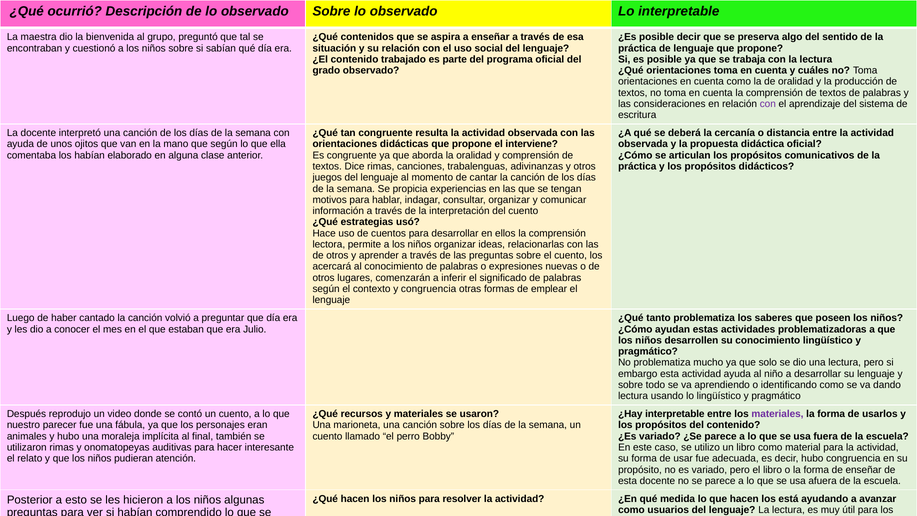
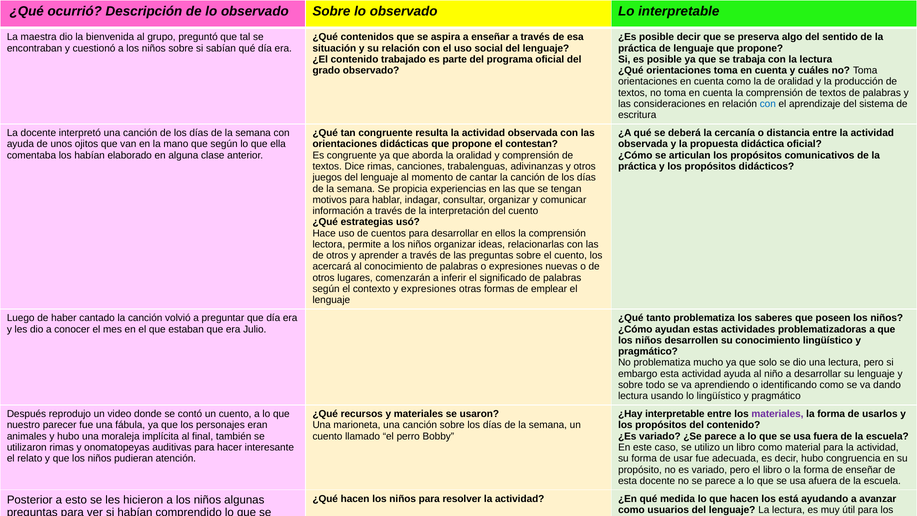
con at (768, 104) colour: purple -> blue
el interviene: interviene -> contestan
y congruencia: congruencia -> expresiones
